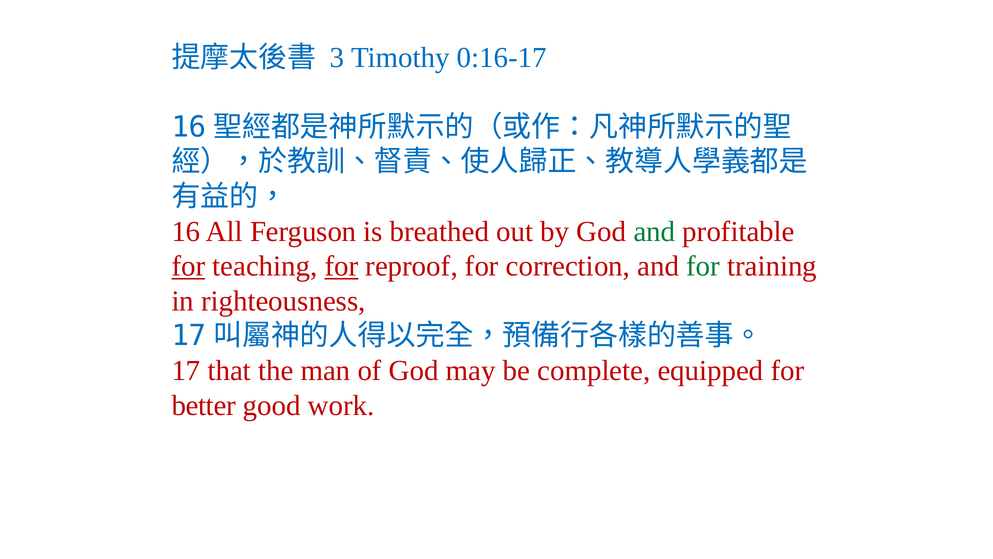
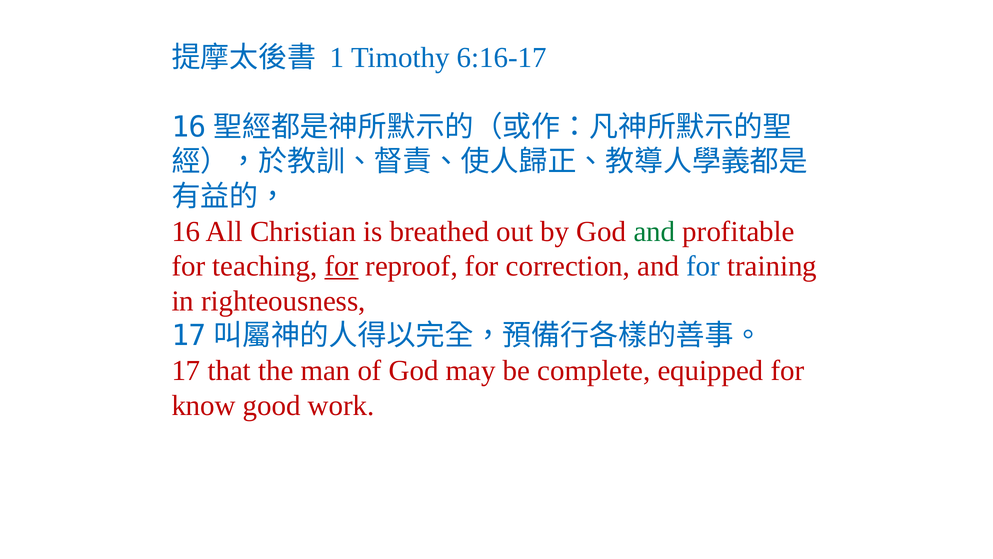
3: 3 -> 1
0:16-17: 0:16-17 -> 6:16-17
Ferguson: Ferguson -> Christian
for at (188, 266) underline: present -> none
for at (703, 266) colour: green -> blue
better: better -> know
